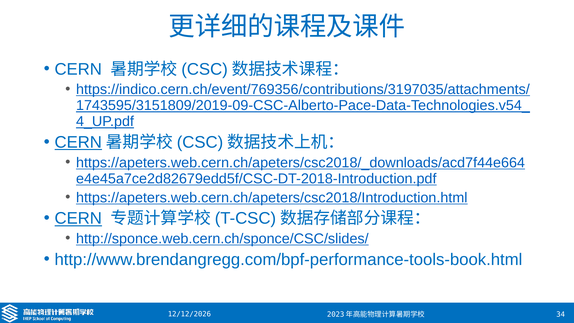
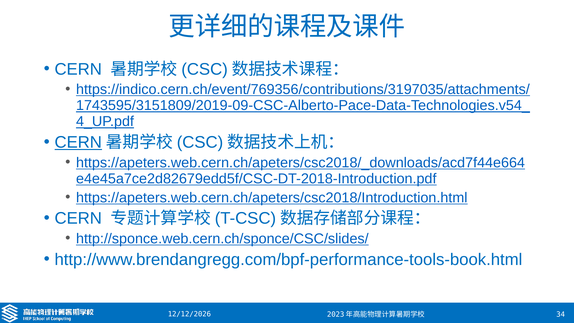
CERN at (78, 218) underline: present -> none
